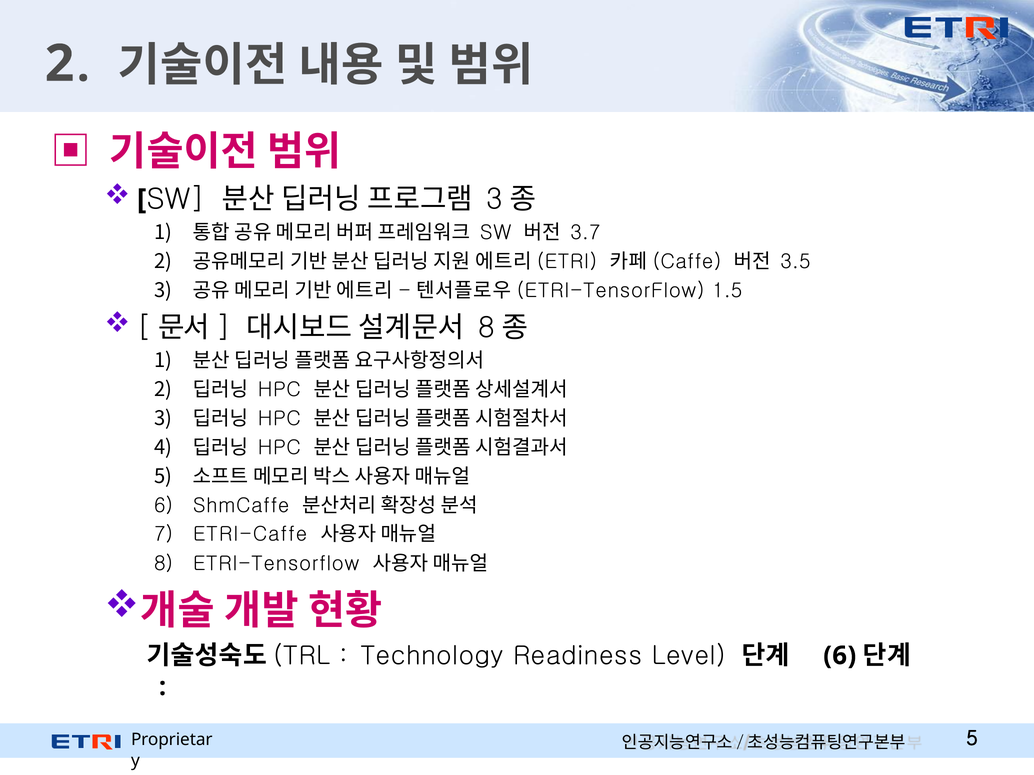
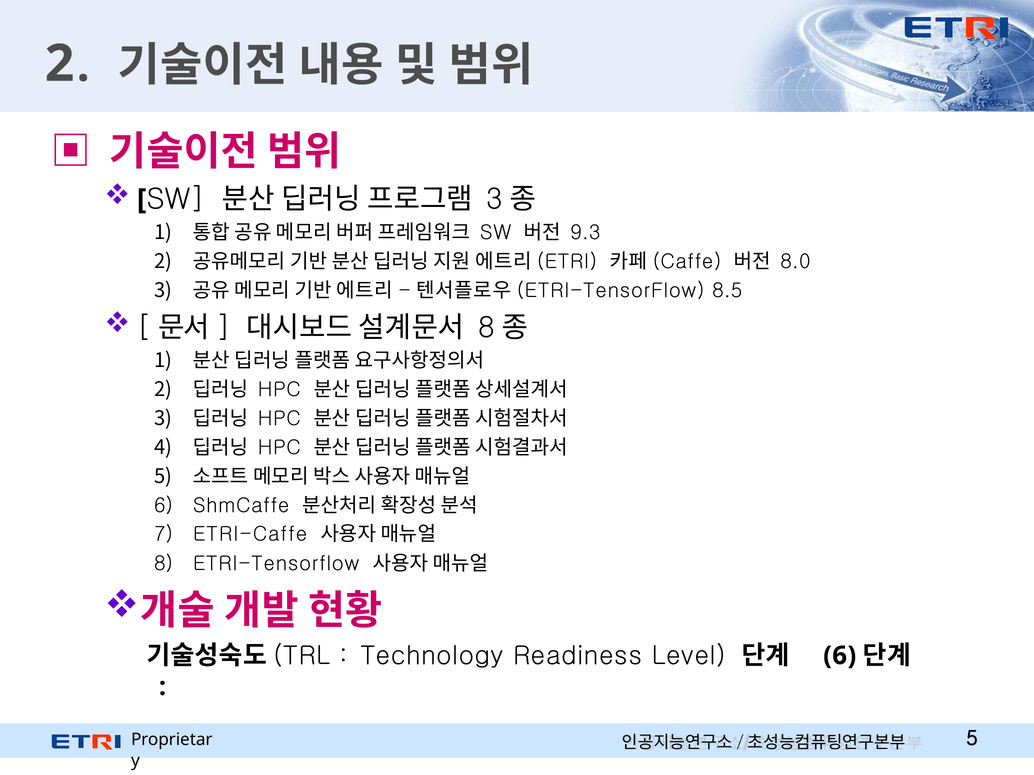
3.7: 3.7 -> 9.3
3.5: 3.5 -> 8.0
1.5: 1.5 -> 8.5
